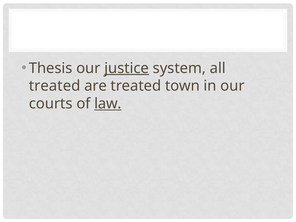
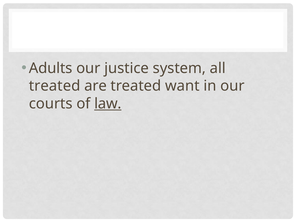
Thesis: Thesis -> Adults
justice underline: present -> none
town: town -> want
